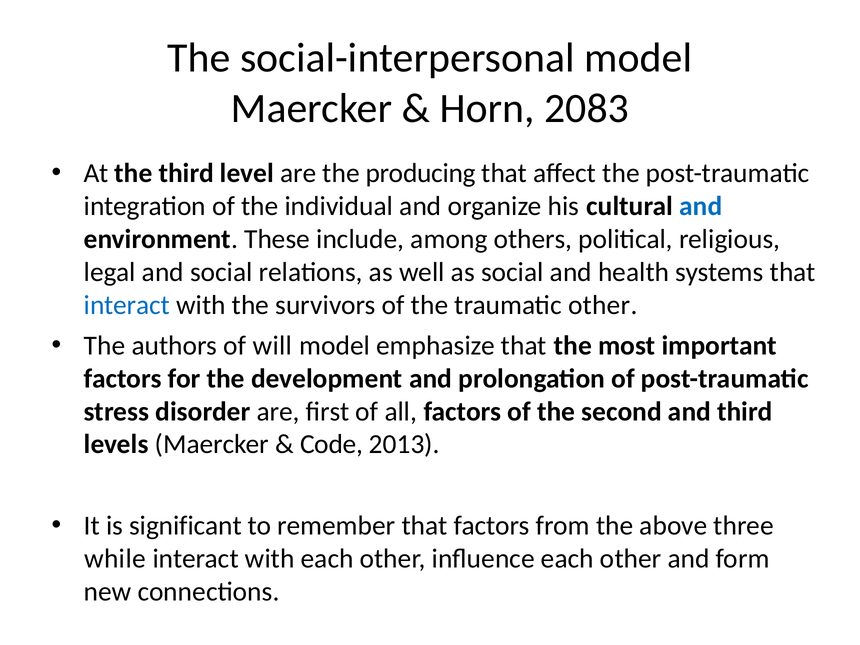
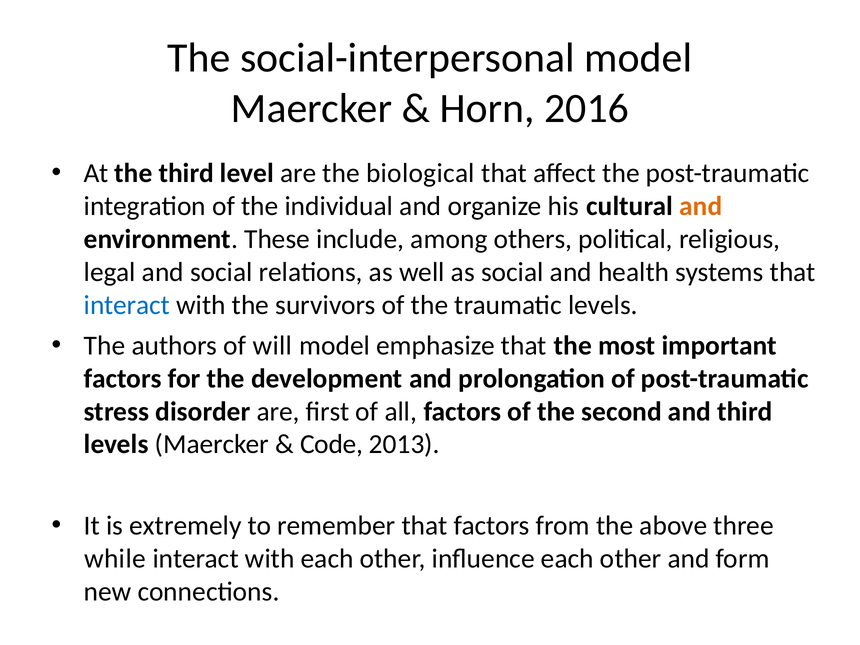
2083: 2083 -> 2016
producing: producing -> biological
and at (701, 206) colour: blue -> orange
traumatic other: other -> levels
significant: significant -> extremely
